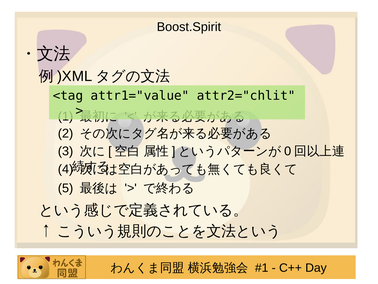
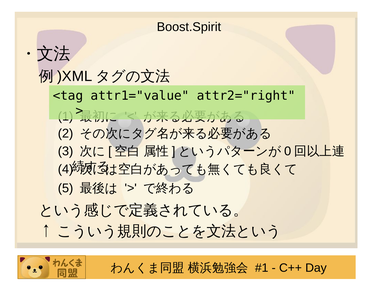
attr2="chlit: attr2="chlit -> attr2="right
